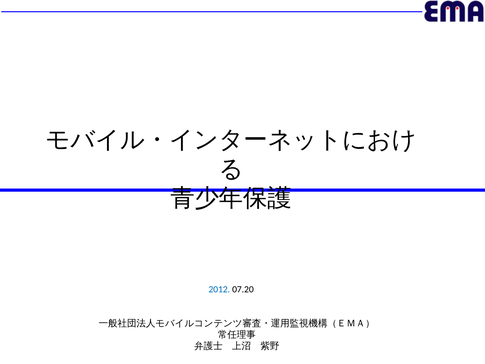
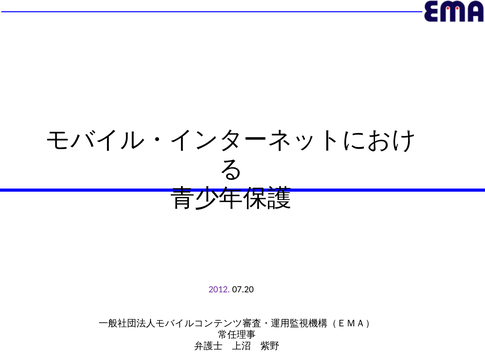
2012 colour: blue -> purple
